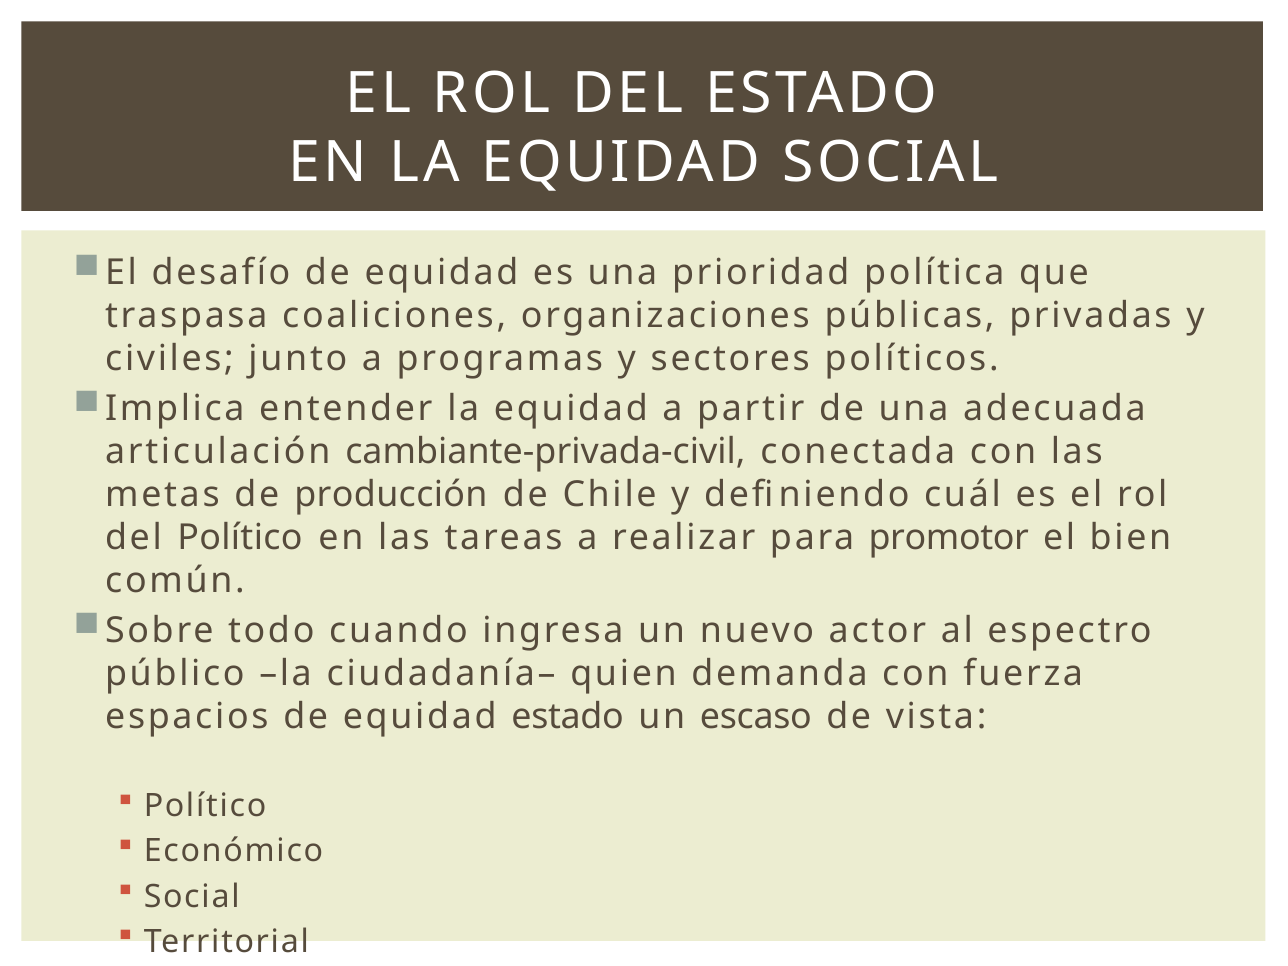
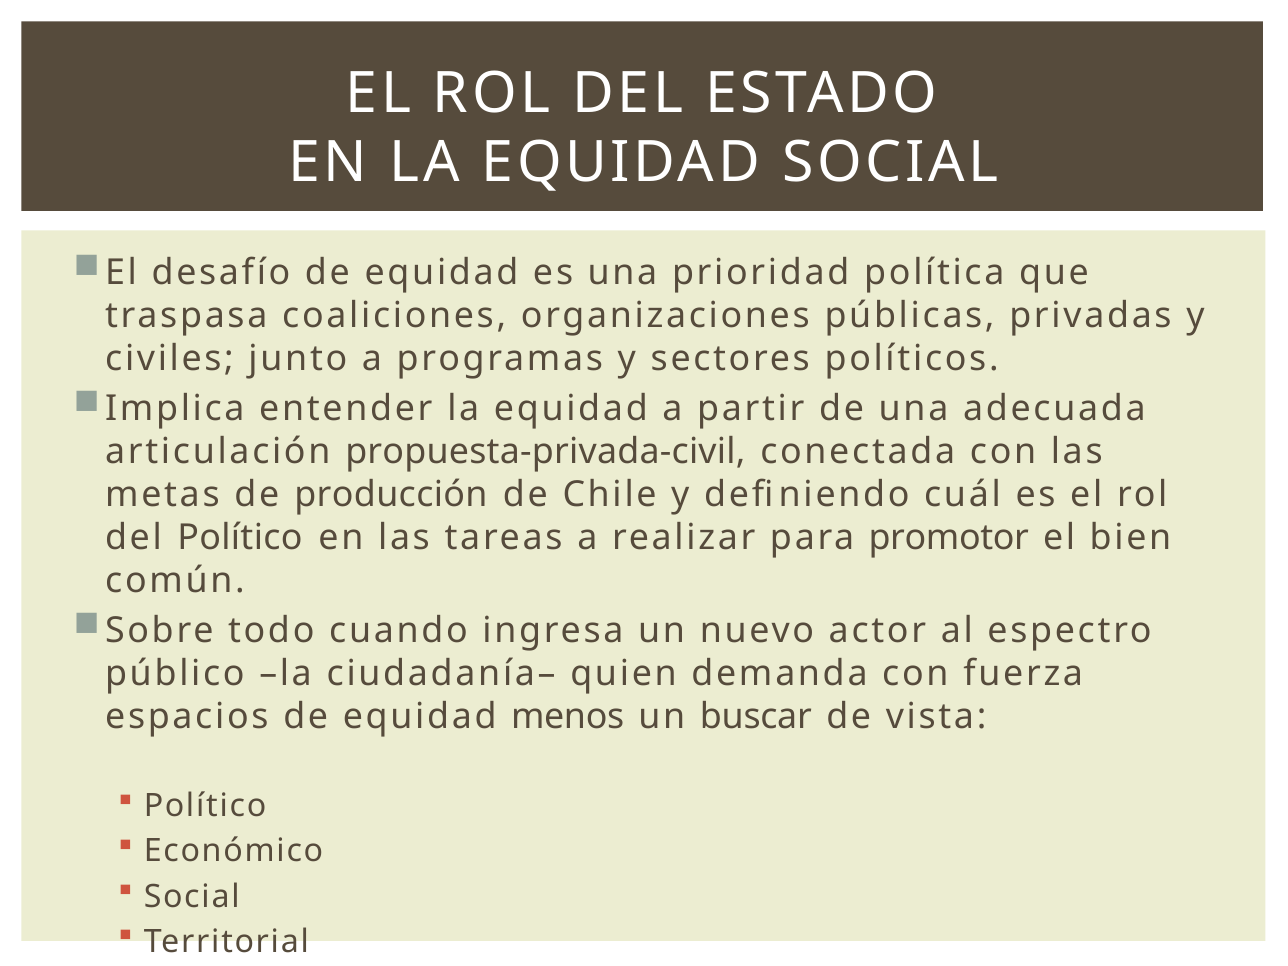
cambiante-privada-civil: cambiante-privada-civil -> propuesta-privada-civil
equidad estado: estado -> menos
escaso: escaso -> buscar
